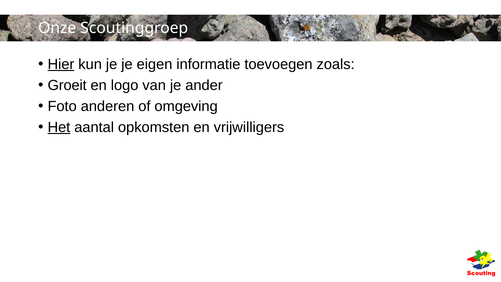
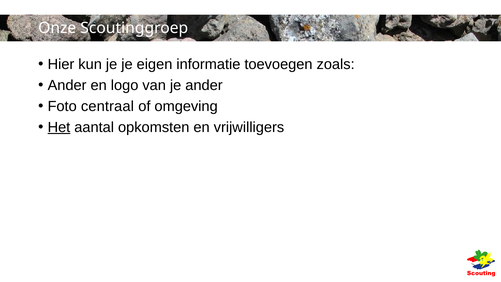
Hier underline: present -> none
Groeit at (67, 85): Groeit -> Ander
anderen: anderen -> centraal
